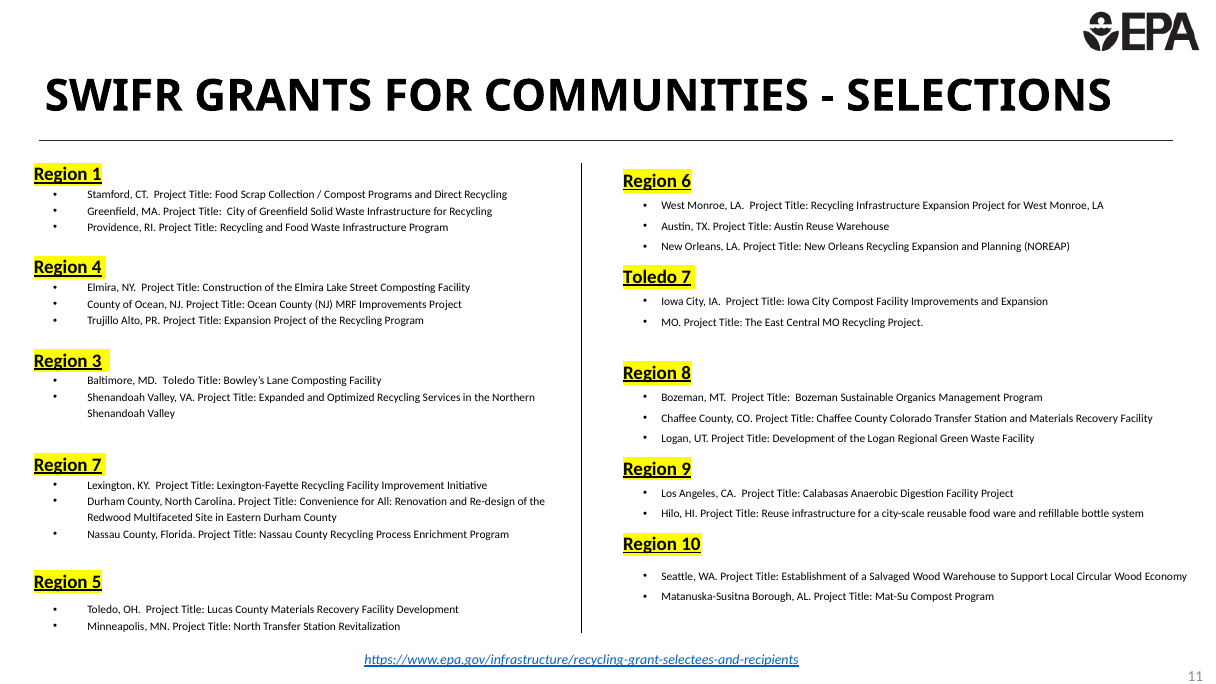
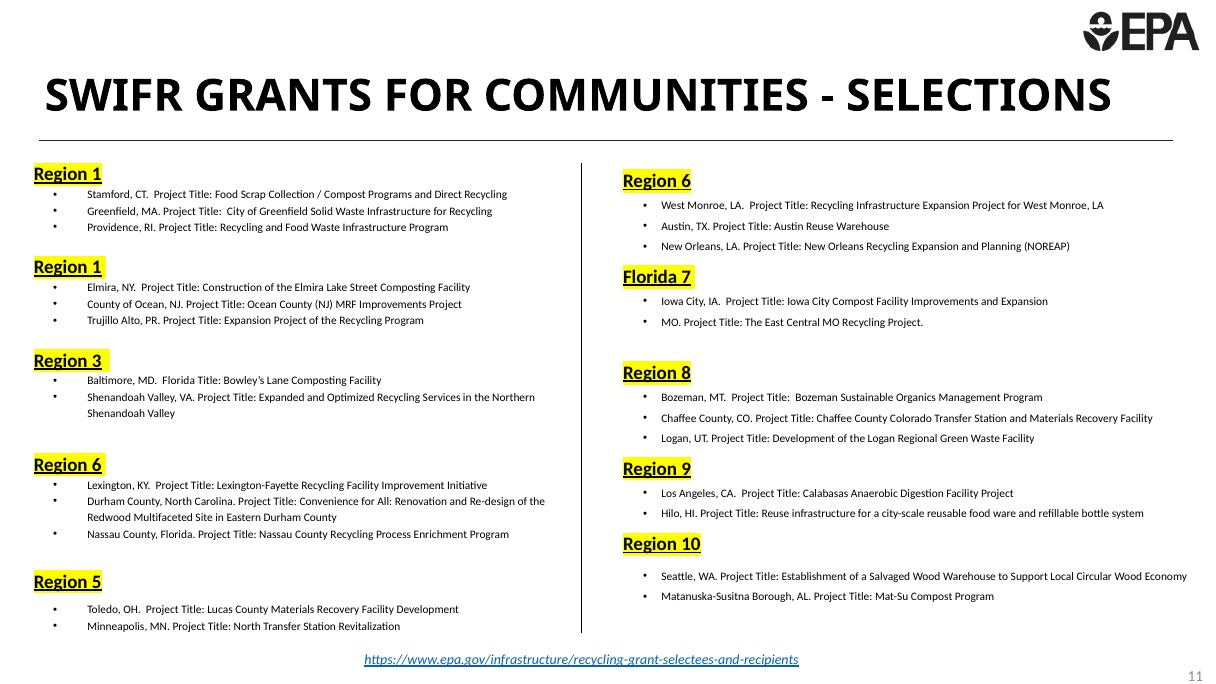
4 at (97, 268): 4 -> 1
Toledo at (650, 277): Toledo -> Florida
MD Toledo: Toledo -> Florida
7 at (97, 465): 7 -> 6
